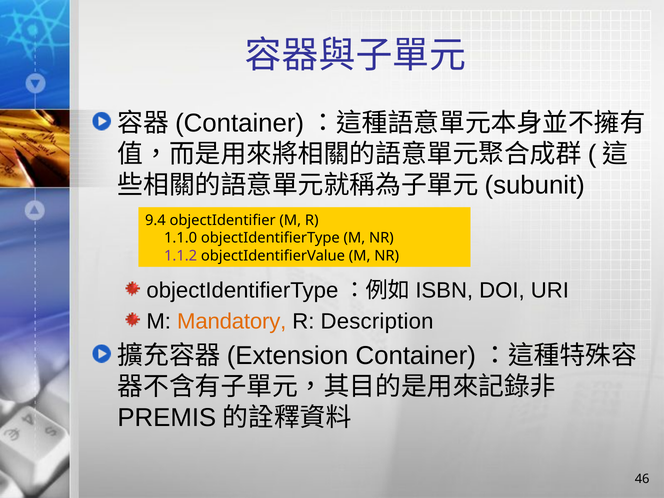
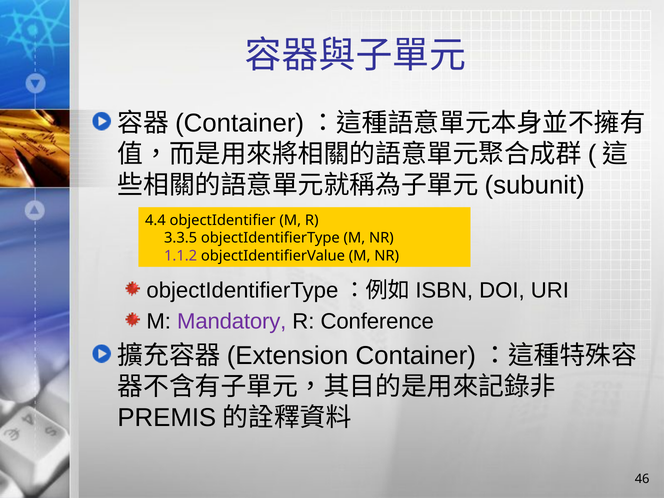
9.4: 9.4 -> 4.4
1.1.0: 1.1.0 -> 3.3.5
Mandatory colour: orange -> purple
Description: Description -> Conference
